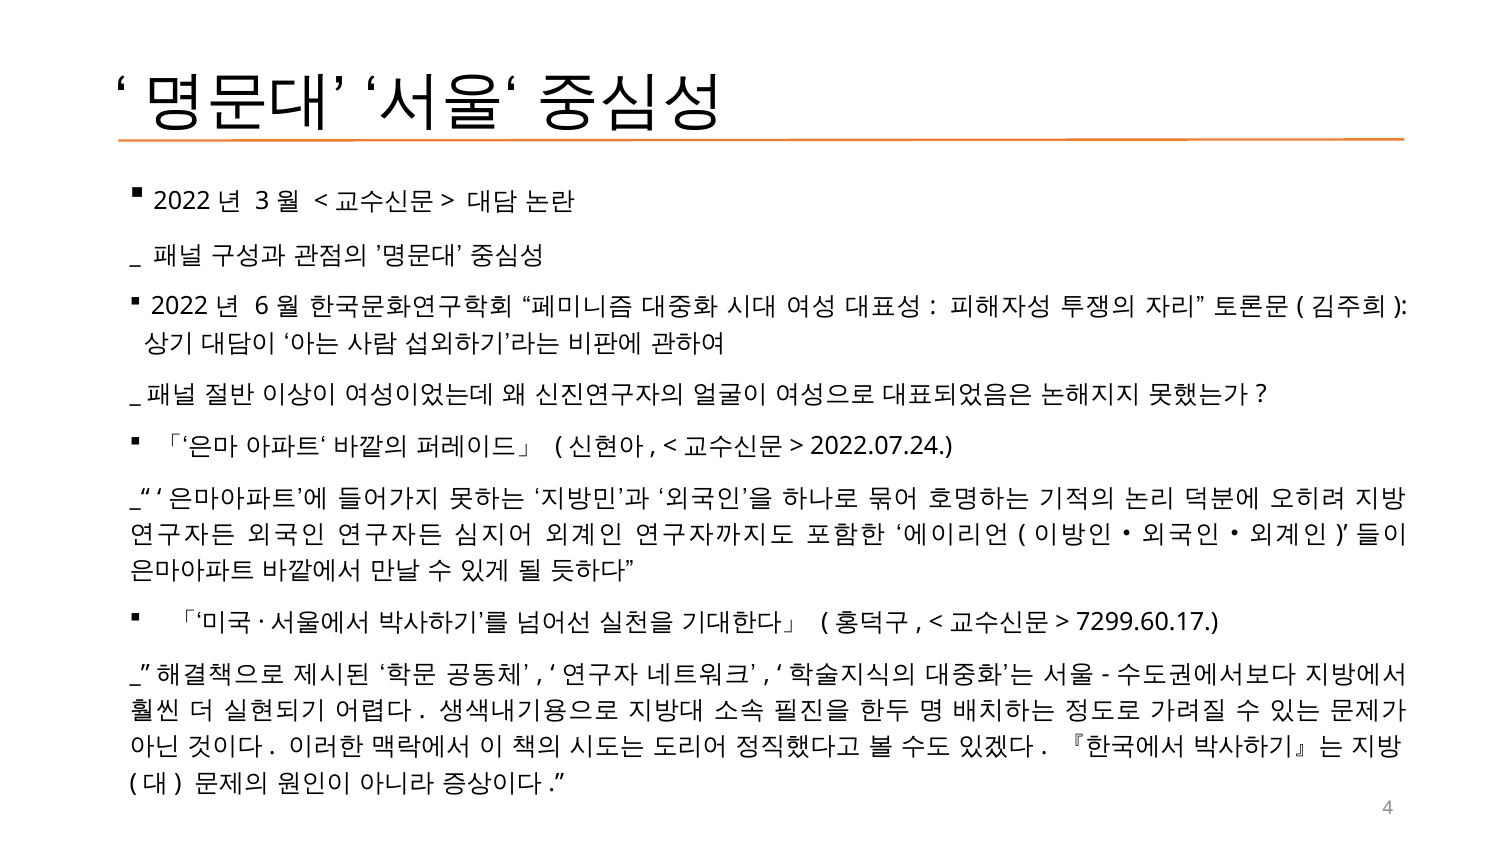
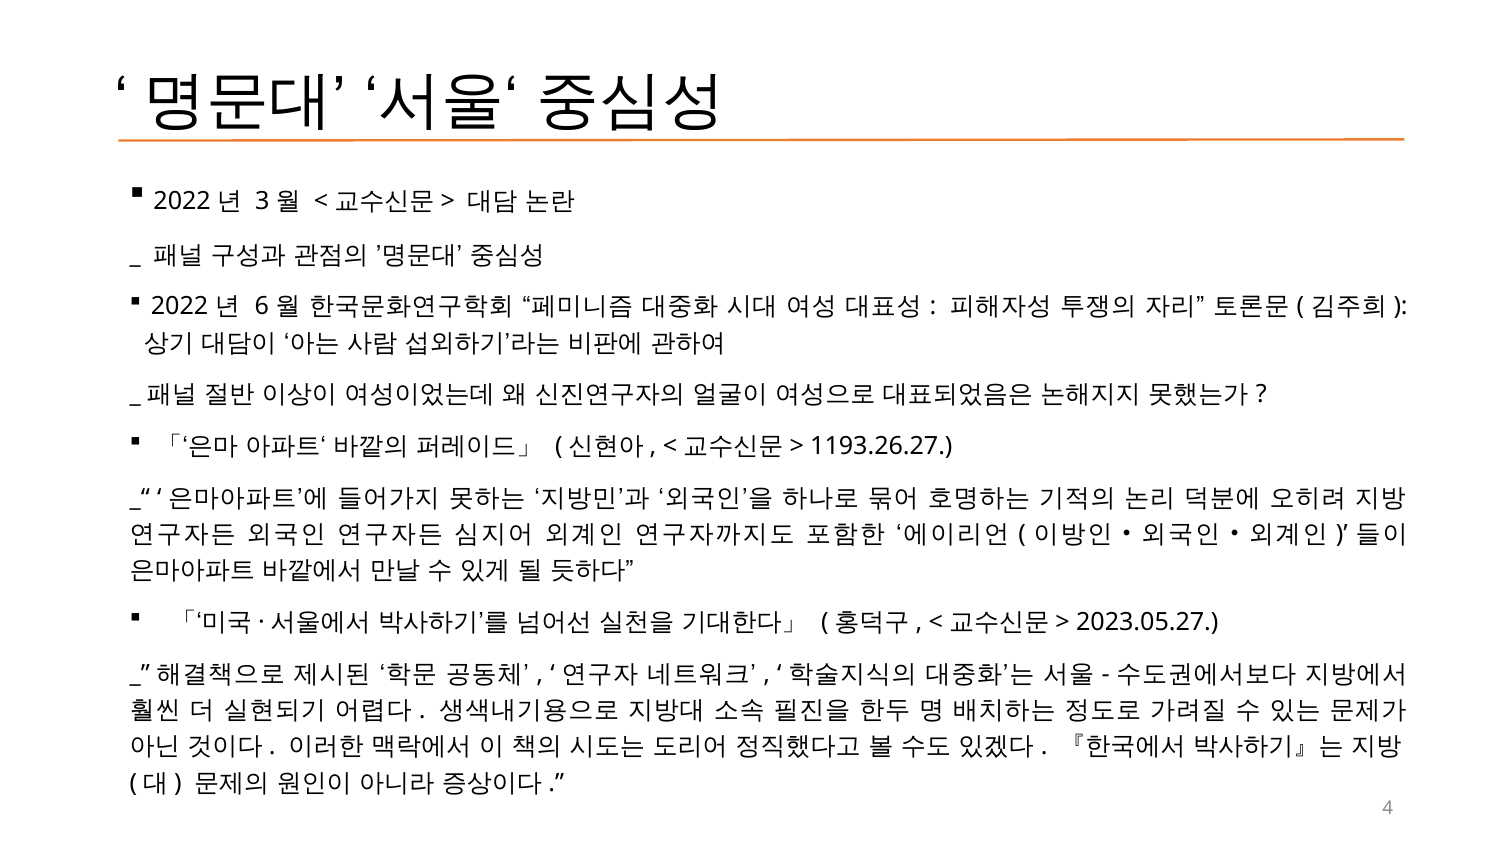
2022.07.24: 2022.07.24 -> 1193.26.27
7299.60.17: 7299.60.17 -> 2023.05.27
